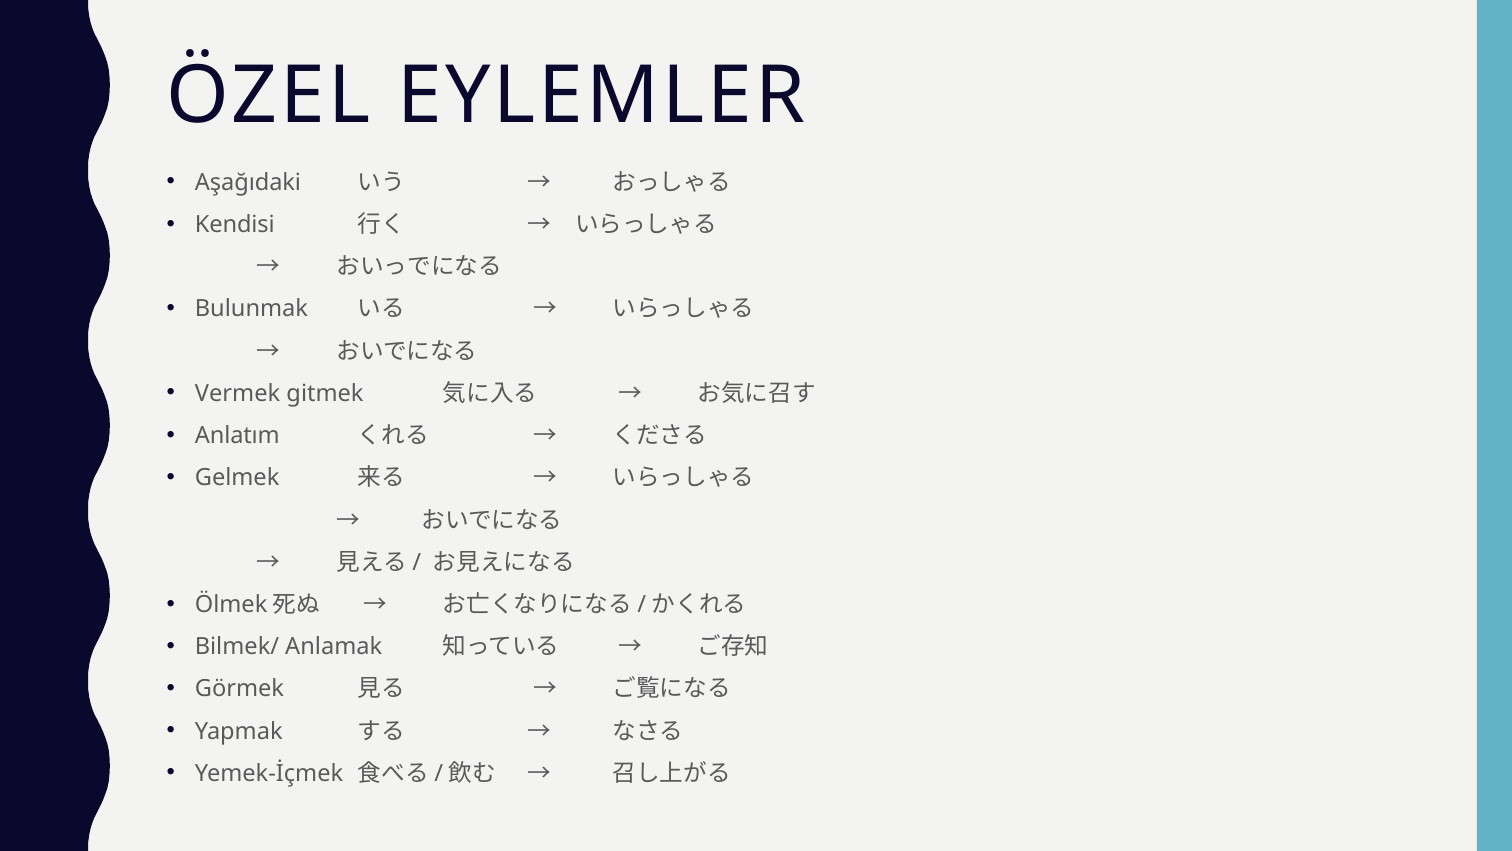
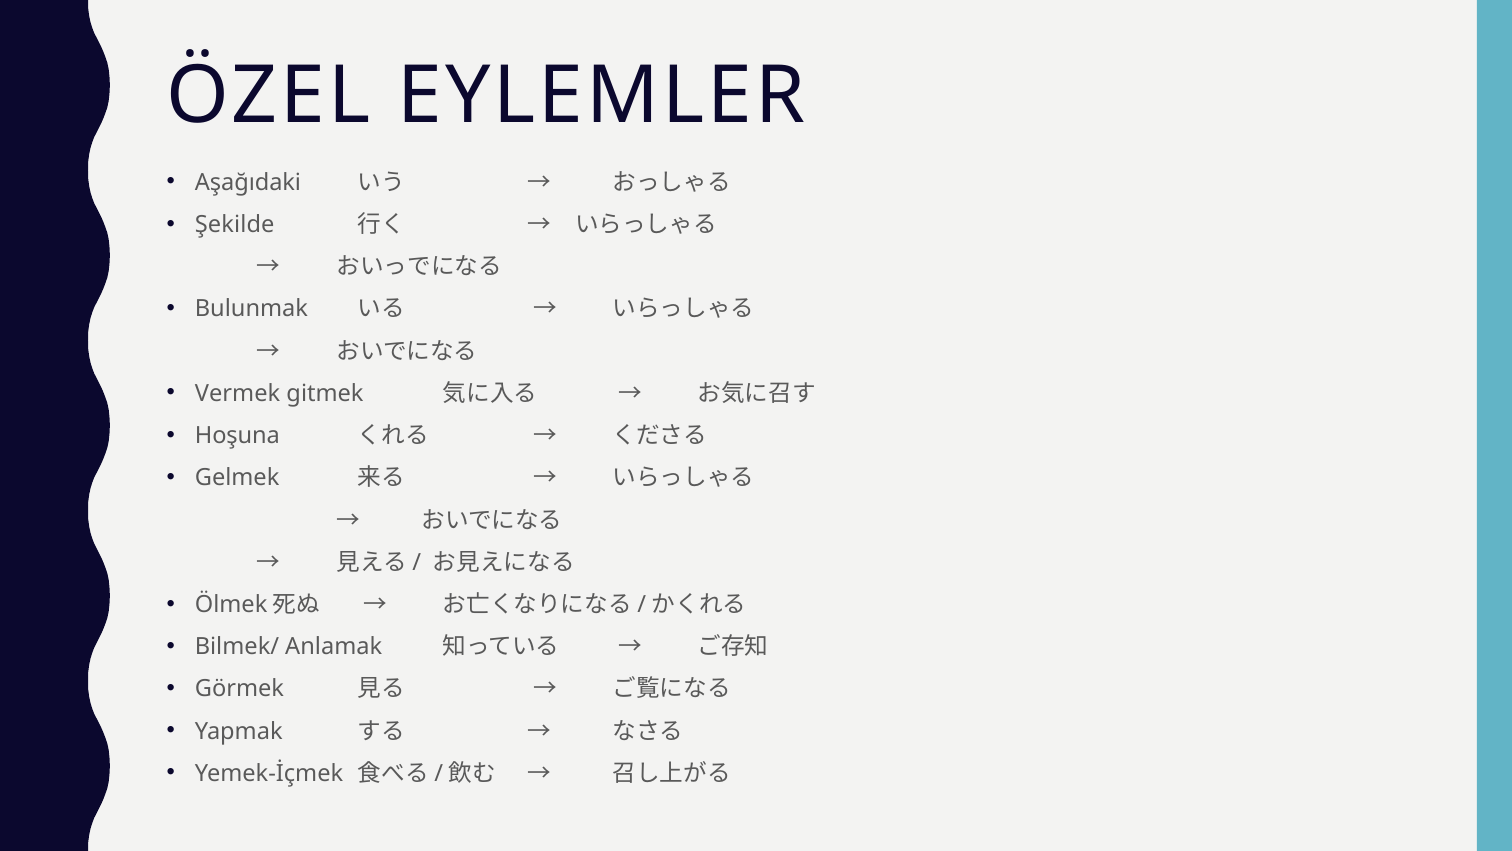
Kendisi: Kendisi -> Şekilde
Anlatım: Anlatım -> Hoşuna
